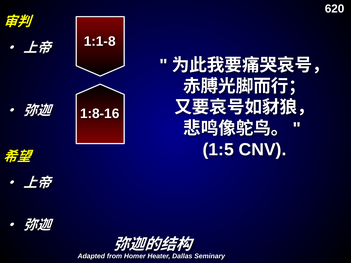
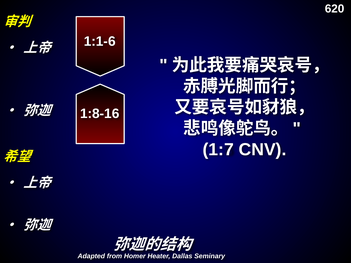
1:1-8: 1:1-8 -> 1:1-6
1:5: 1:5 -> 1:7
